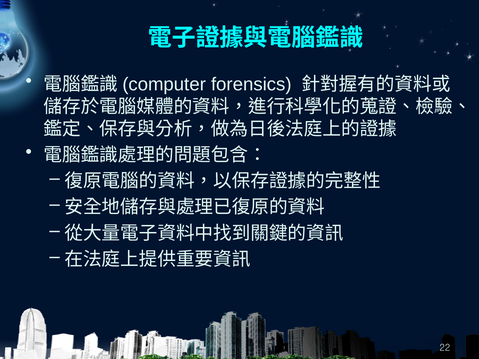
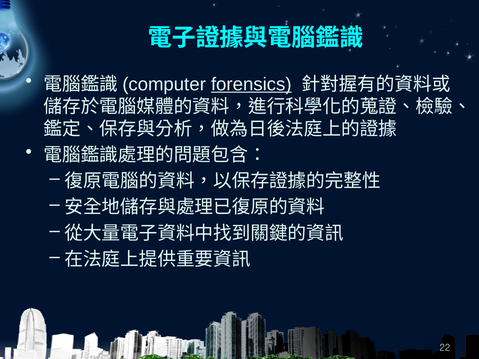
forensics underline: none -> present
